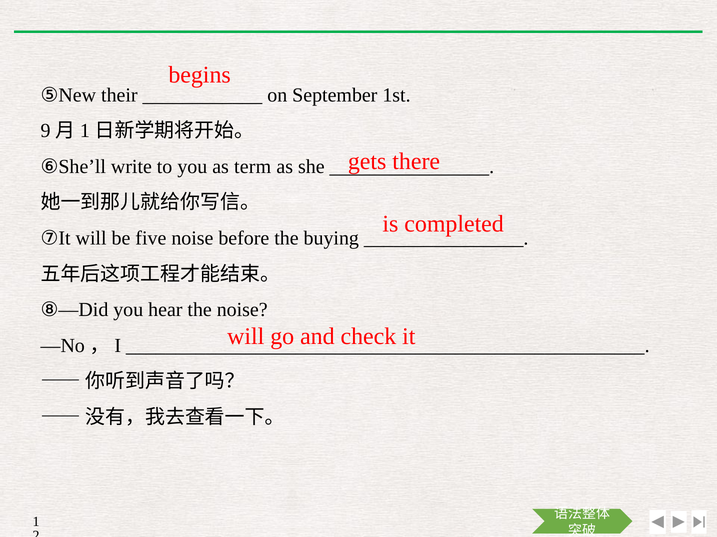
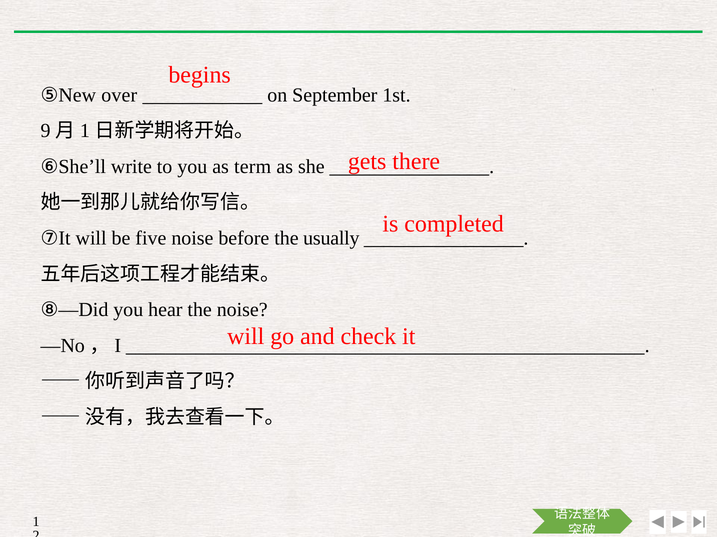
their: their -> over
buying: buying -> usually
